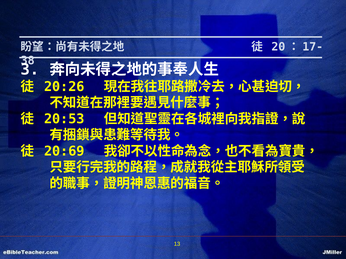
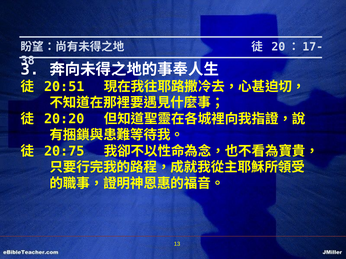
20:26: 20:26 -> 20:51
20:53: 20:53 -> 20:20
20:69: 20:69 -> 20:75
